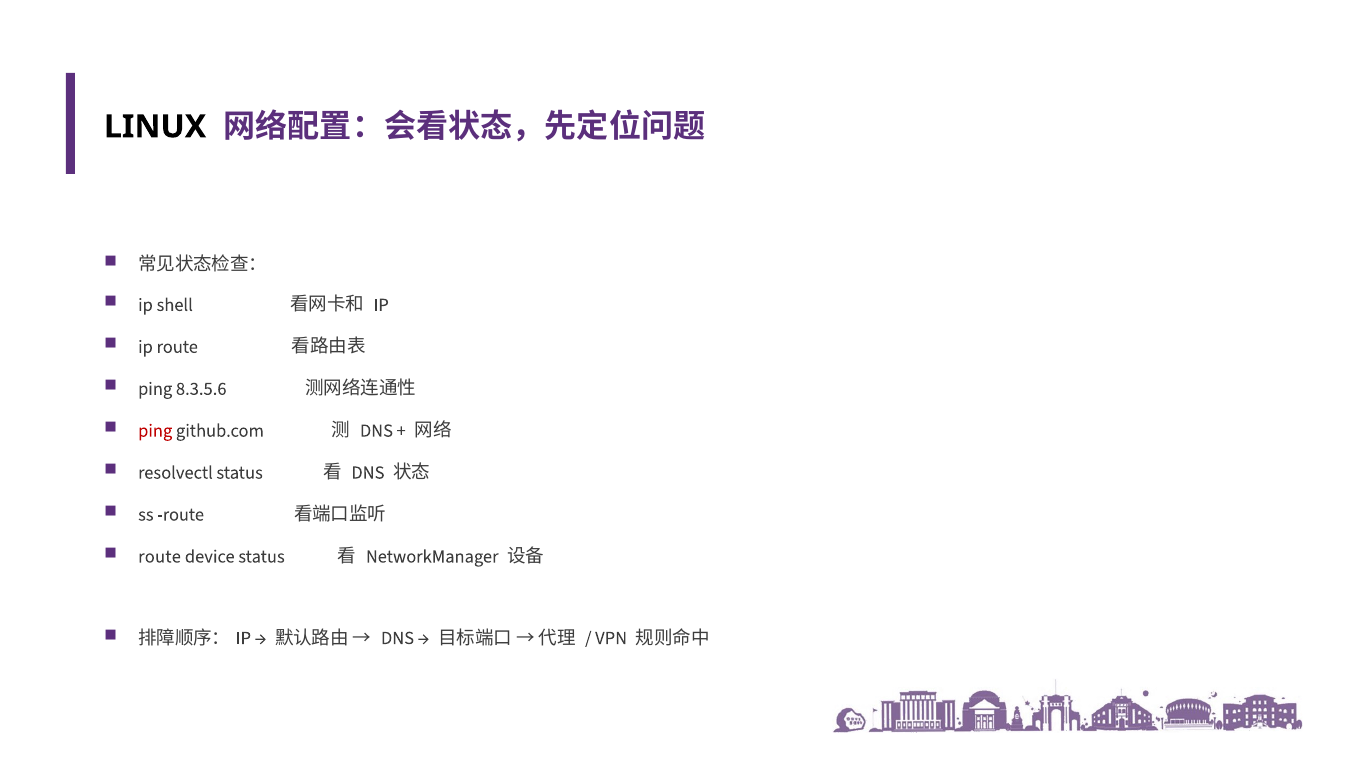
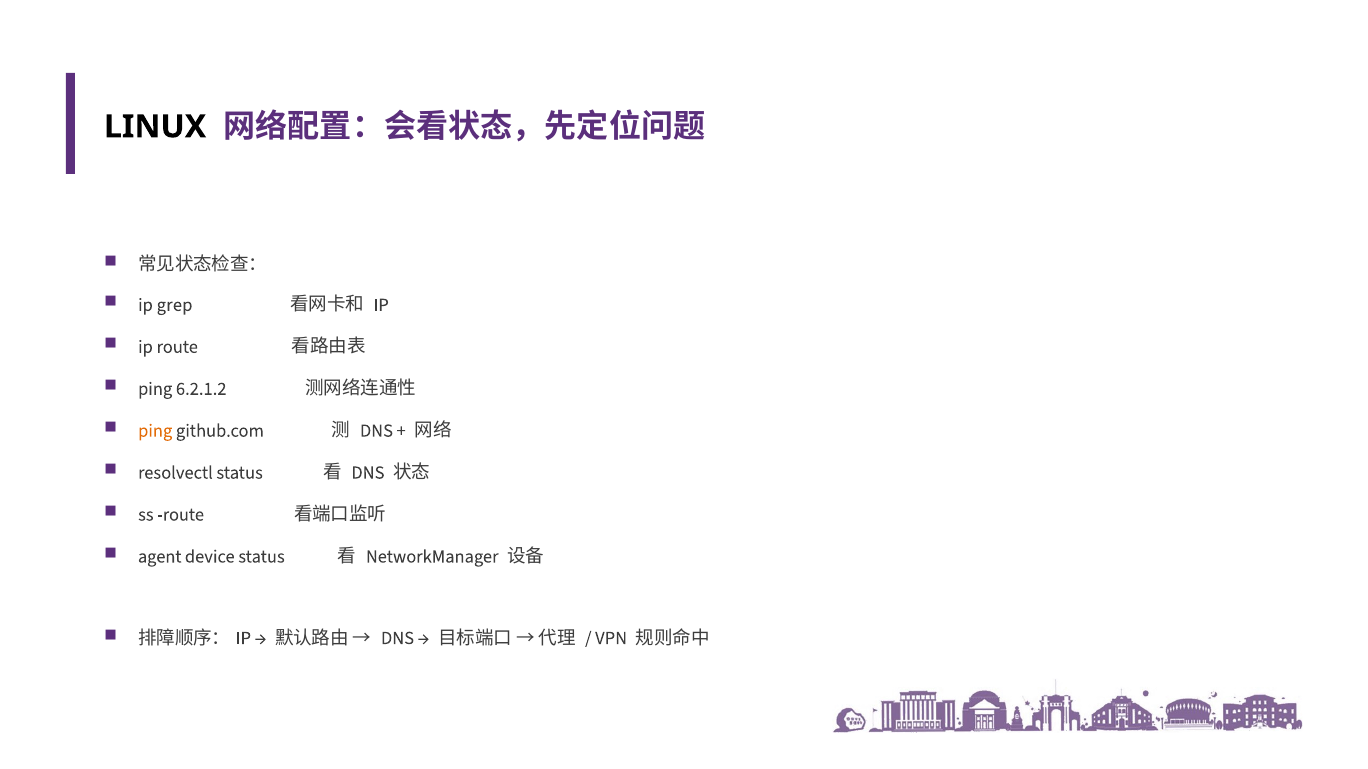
shell: shell -> grep
8.3.5.6: 8.3.5.6 -> 6.2.1.2
ping at (155, 431) colour: red -> orange
route at (160, 557): route -> agent
